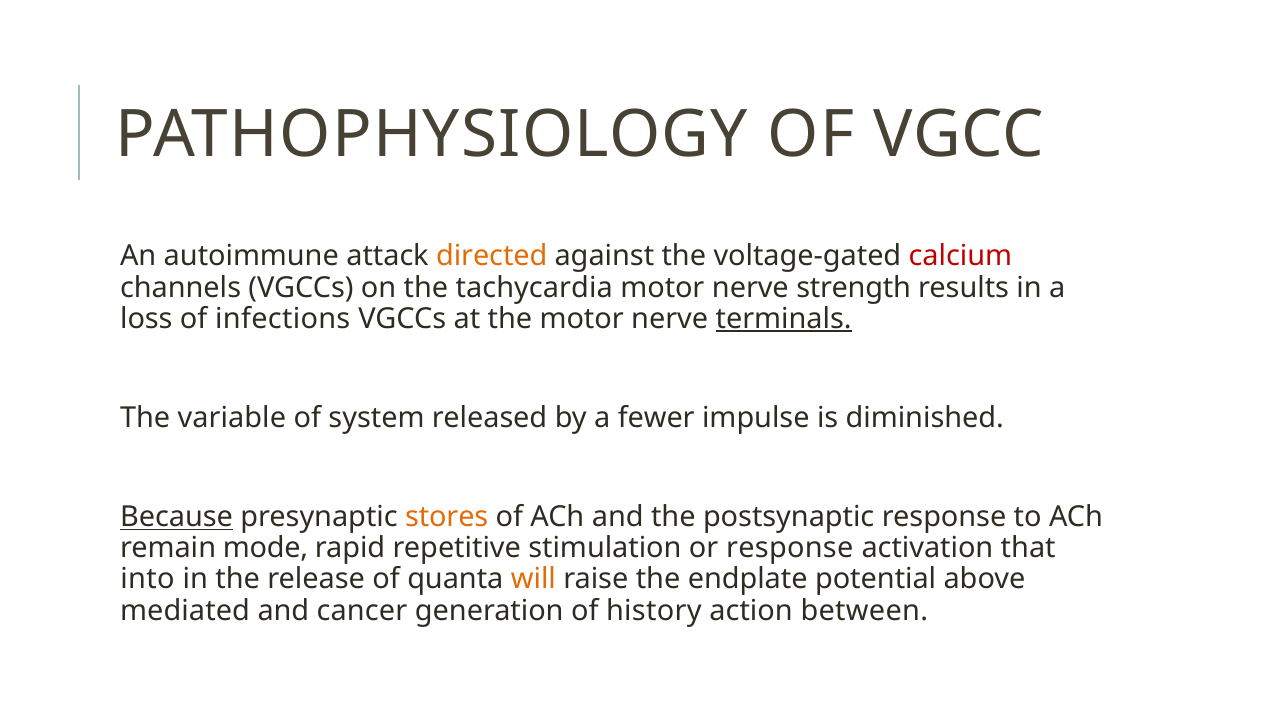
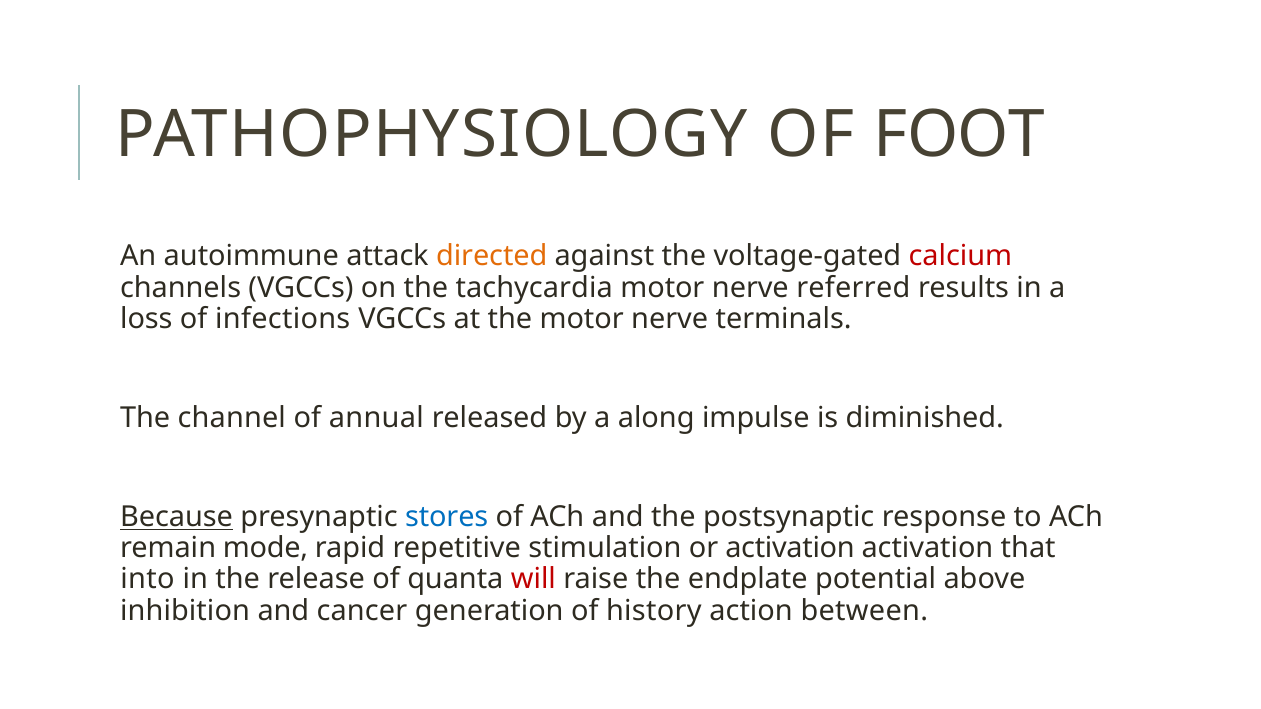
VGCC: VGCC -> FOOT
strength: strength -> referred
terminals underline: present -> none
variable: variable -> channel
system: system -> annual
fewer: fewer -> along
stores colour: orange -> blue
or response: response -> activation
will colour: orange -> red
mediated: mediated -> inhibition
